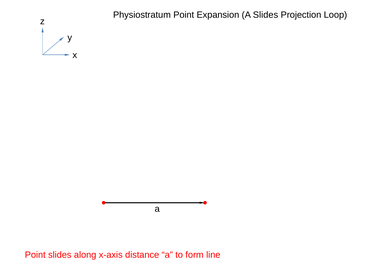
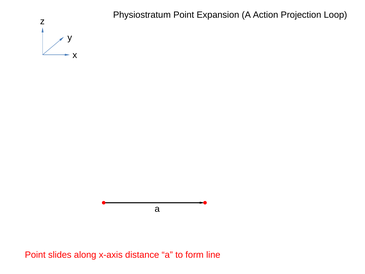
A Slides: Slides -> Action
